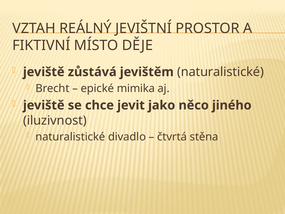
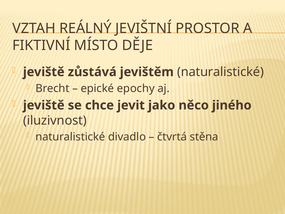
mimika: mimika -> epochy
